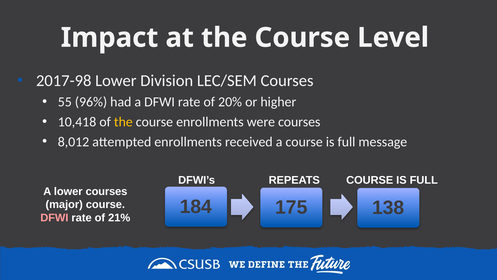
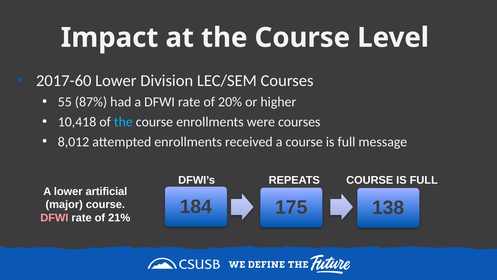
2017-98: 2017-98 -> 2017-60
96%: 96% -> 87%
the at (123, 122) colour: yellow -> light blue
lower courses: courses -> artificial
